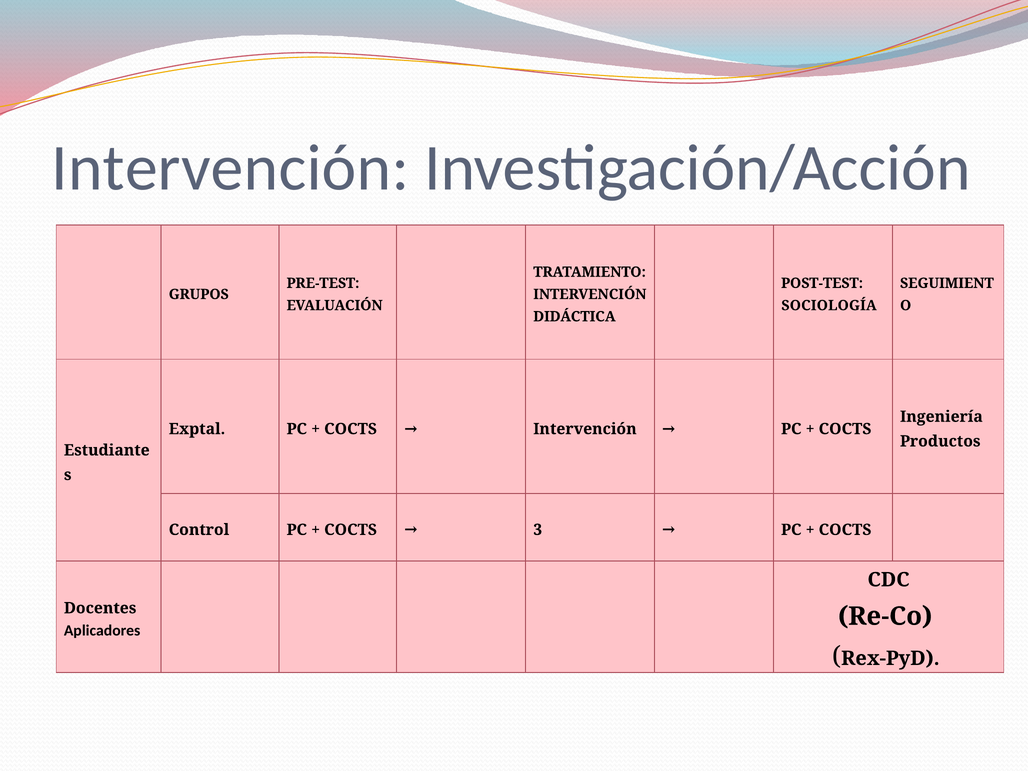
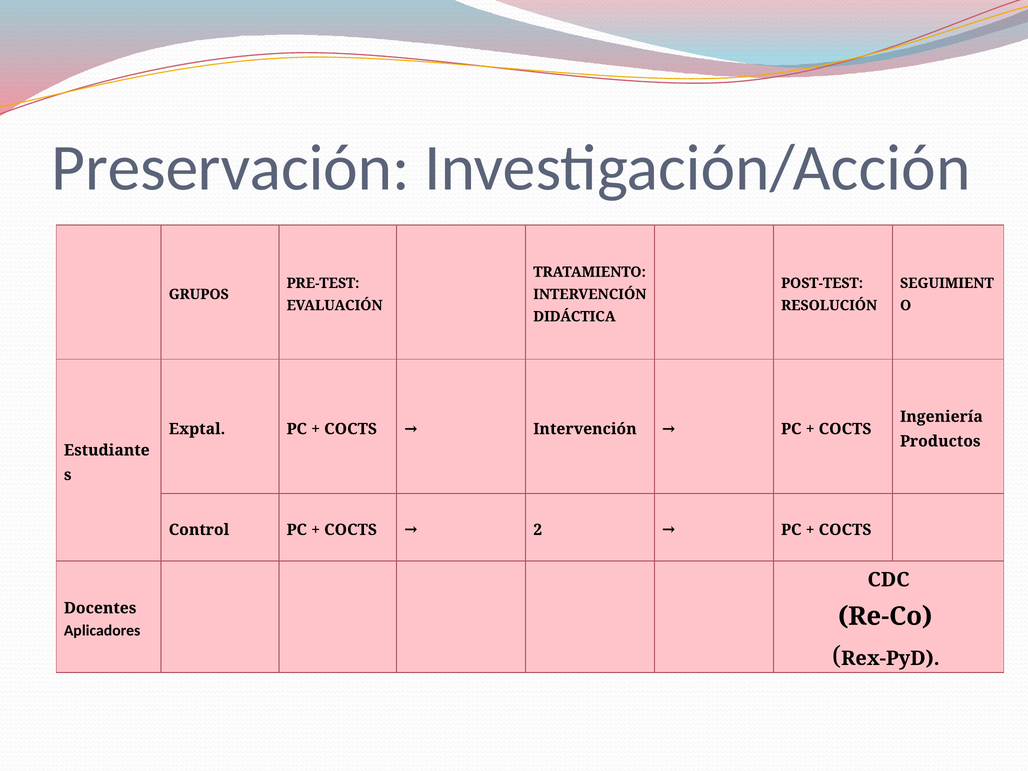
Intervención at (230, 168): Intervención -> Preservación
SOCIOLOGÍA: SOCIOLOGÍA -> RESOLUCIÓN
3: 3 -> 2
